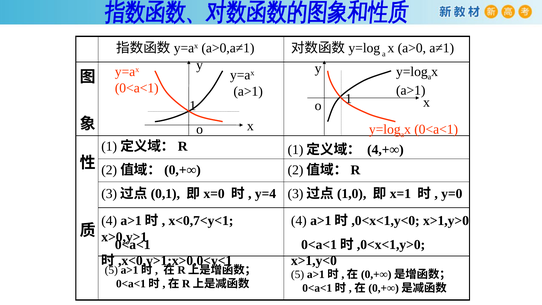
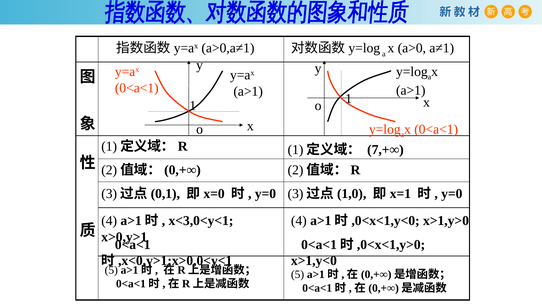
4,+∞: 4,+∞ -> 7,+∞
y=4 at (265, 194): y=4 -> y=0
x<0,7<y<1: x<0,7<y<1 -> x<3,0<y<1
